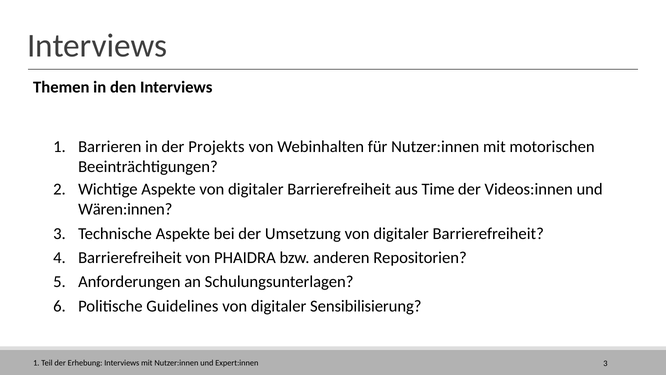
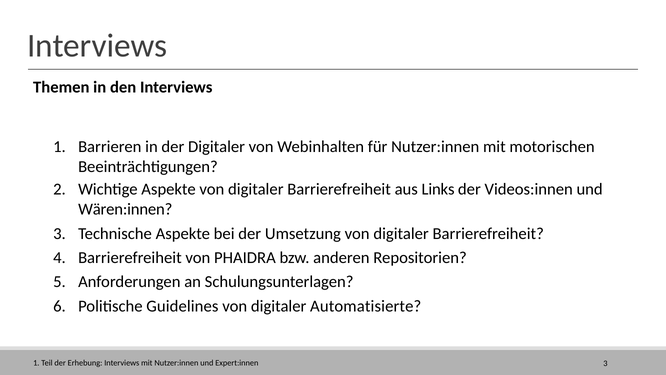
der Projekts: Projekts -> Digitaler
Time: Time -> Links
Sensibilisierung: Sensibilisierung -> Automatisierte
